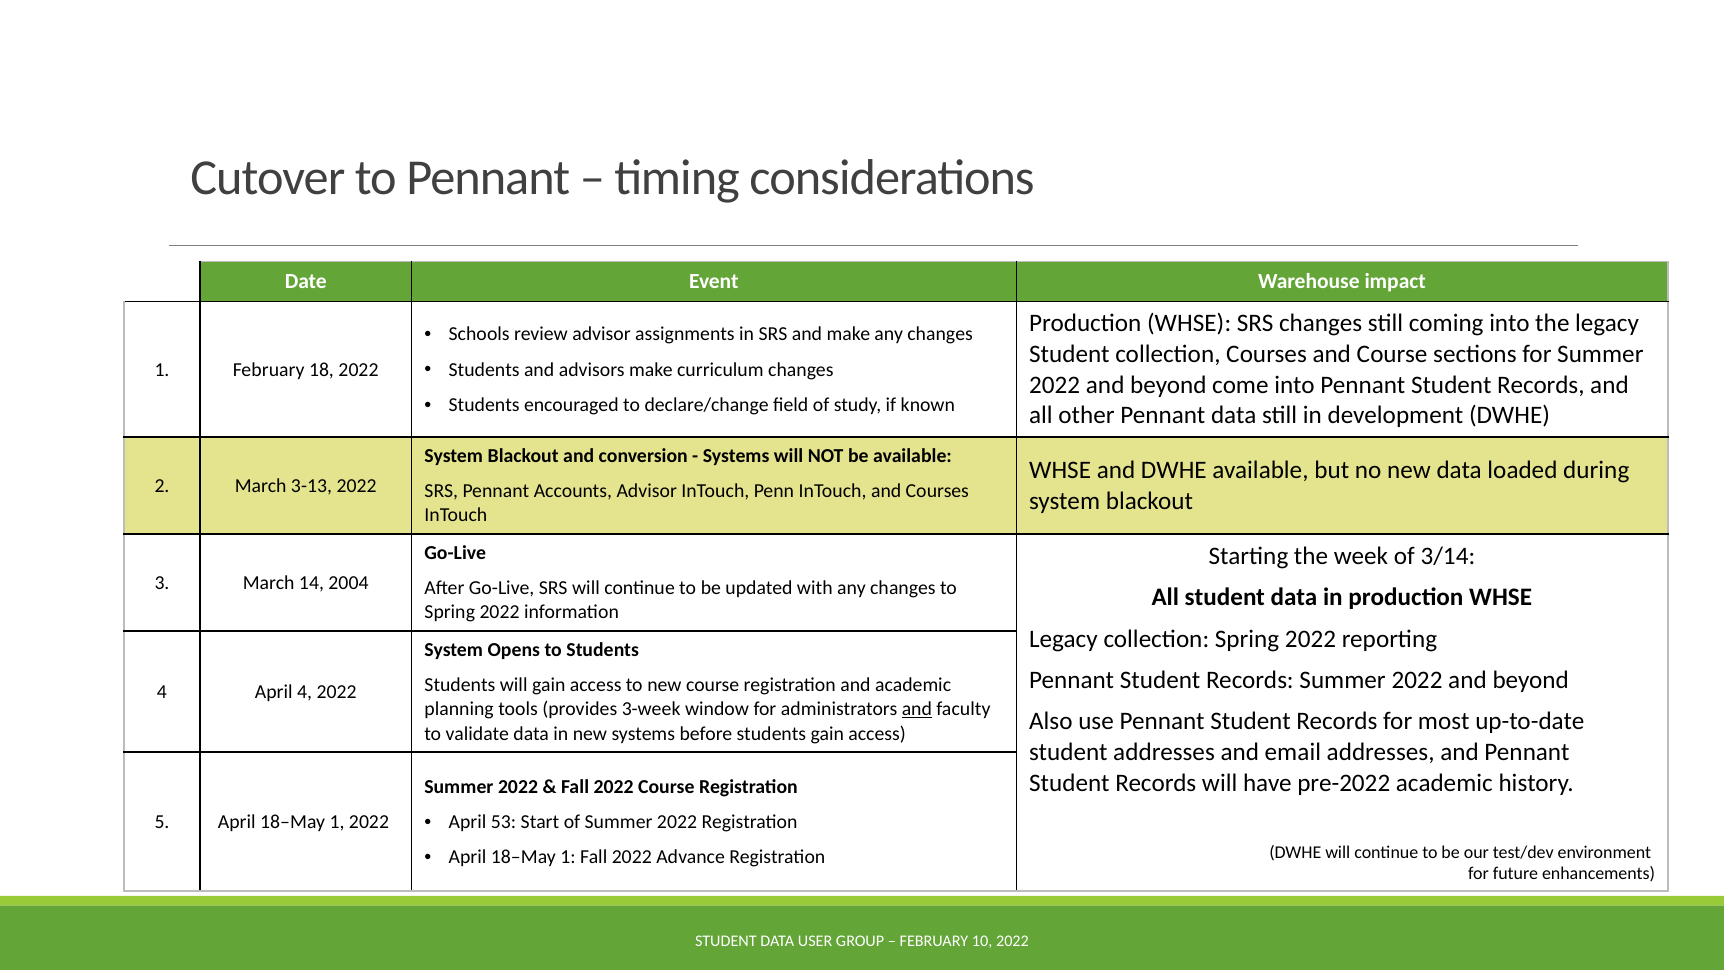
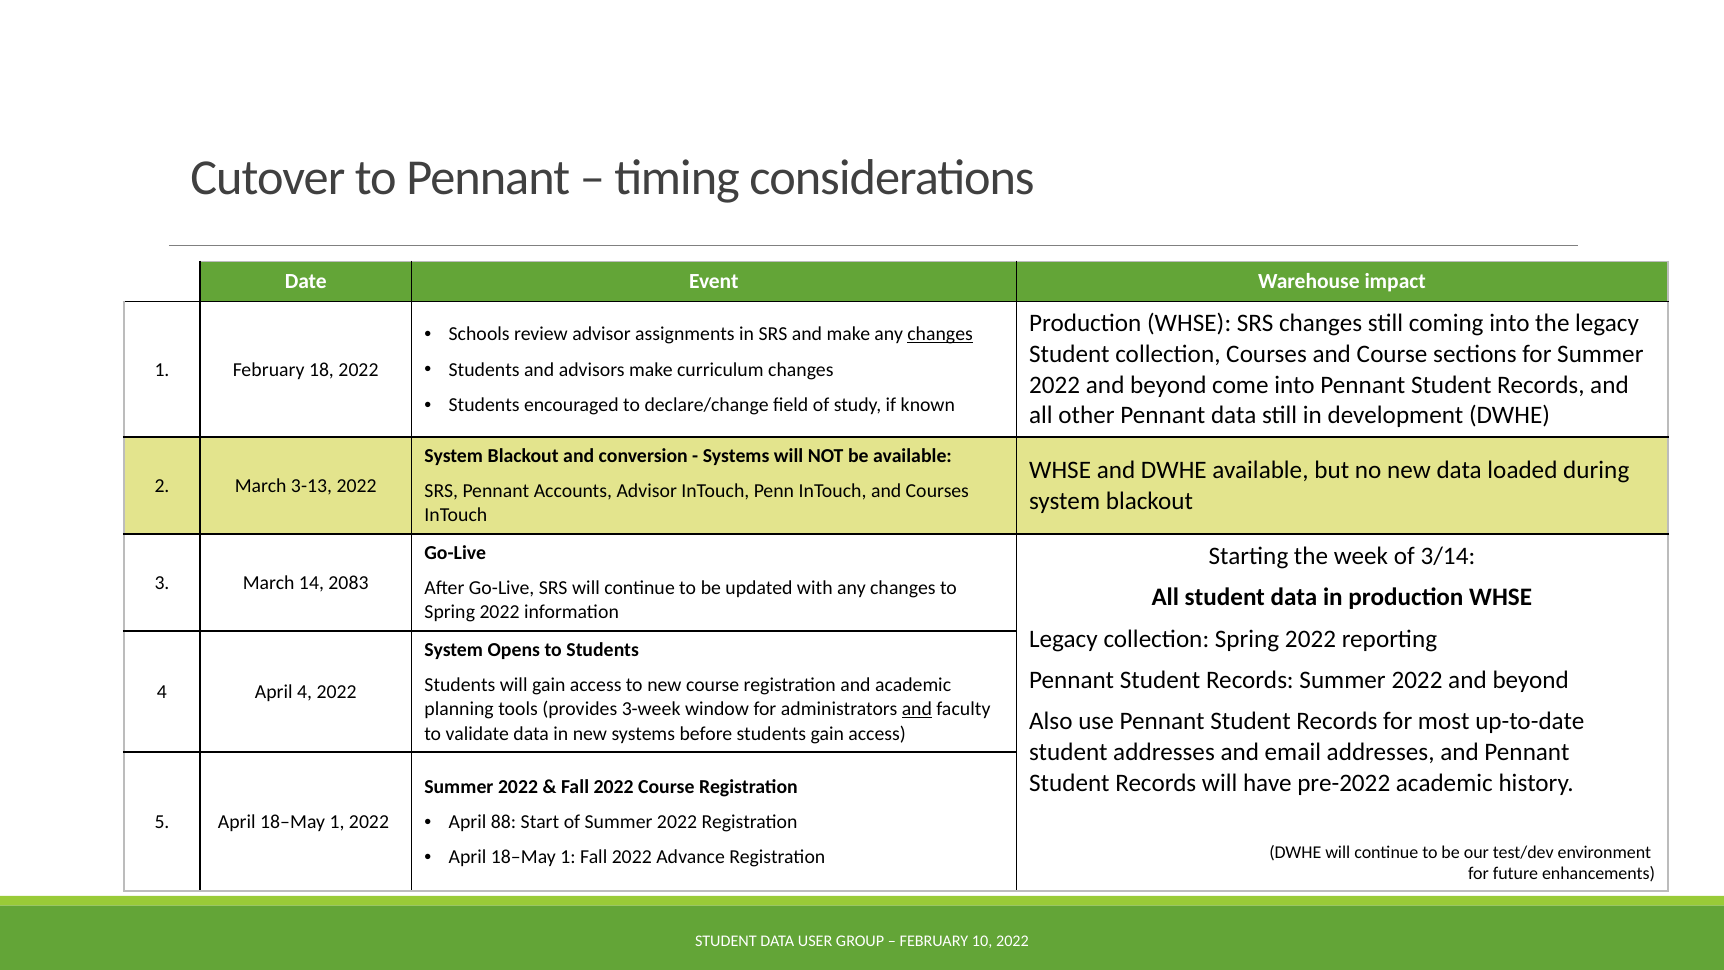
changes at (940, 334) underline: none -> present
2004: 2004 -> 2083
53: 53 -> 88
